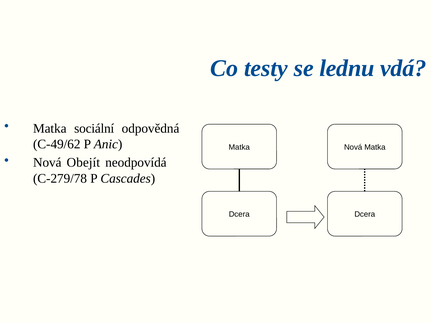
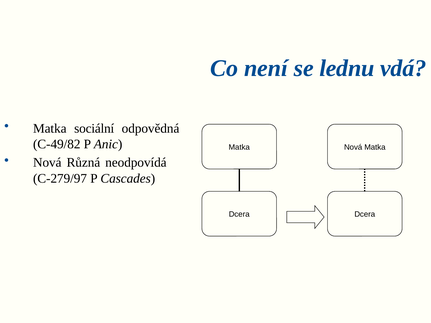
testy: testy -> není
C-49/62: C-49/62 -> C-49/82
Obejít: Obejít -> Různá
C-279/78: C-279/78 -> C-279/97
